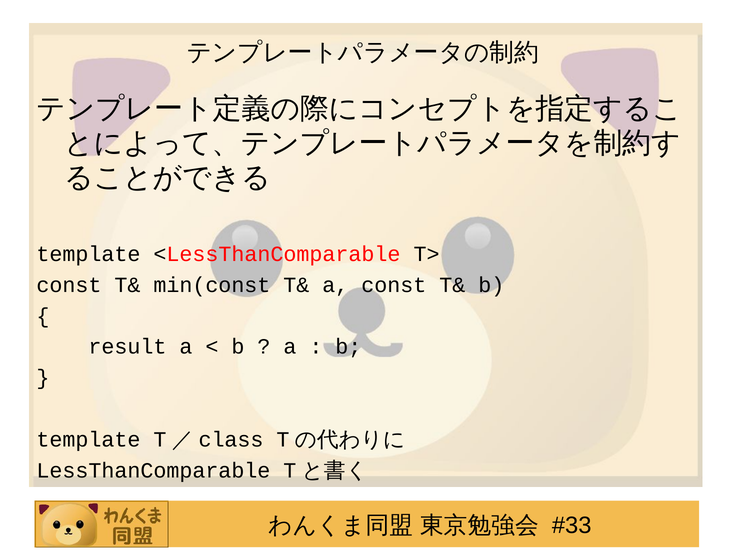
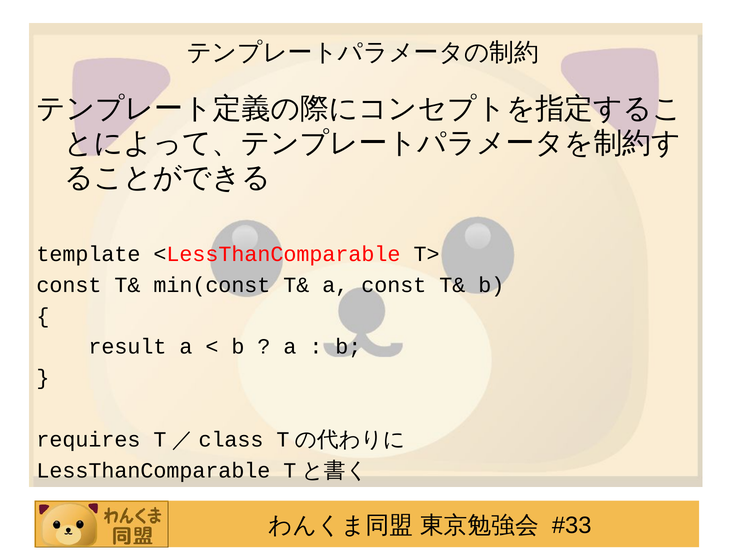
template at (88, 440): template -> requires
